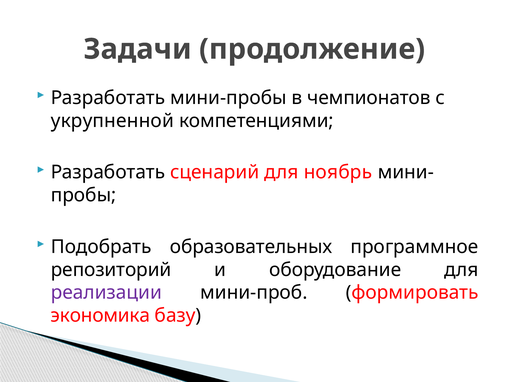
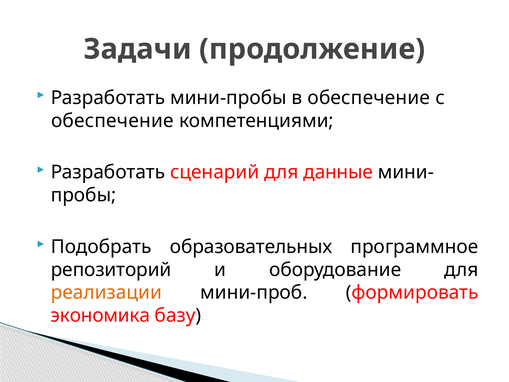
в чемпионатов: чемпионатов -> обеспечение
укрупненной at (112, 121): укрупненной -> обеспечение
ноябрь: ноябрь -> данные
реализации colour: purple -> orange
